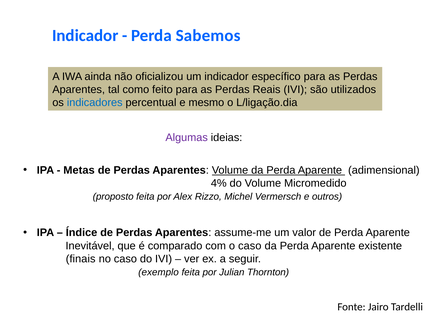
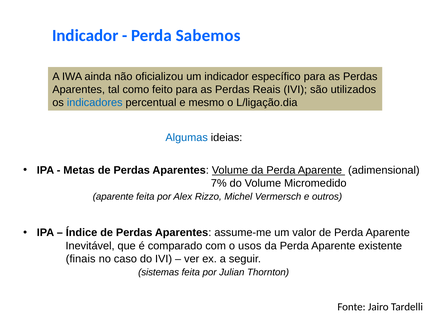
Algumas colour: purple -> blue
4%: 4% -> 7%
proposto at (113, 197): proposto -> aparente
o caso: caso -> usos
exemplo: exemplo -> sistemas
